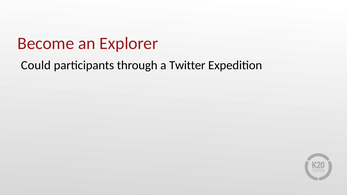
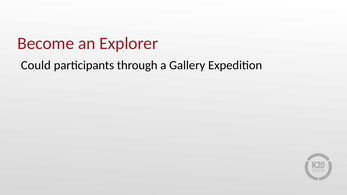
Twitter: Twitter -> Gallery
